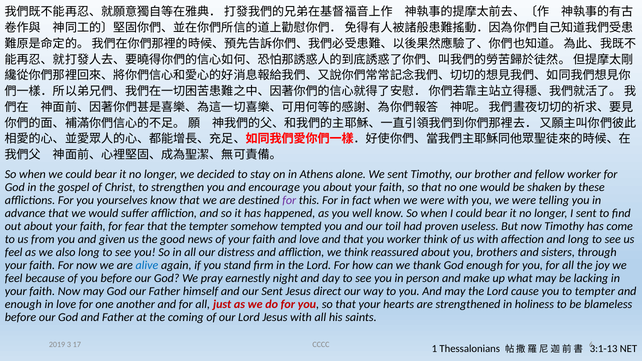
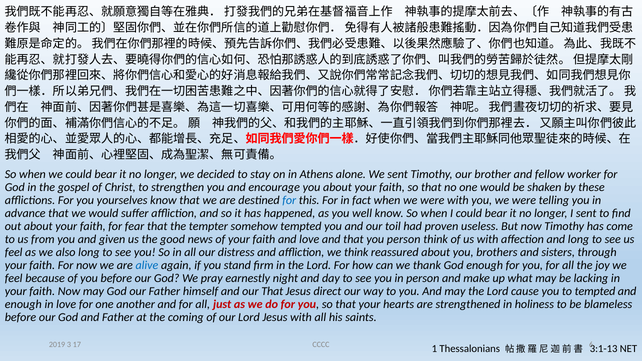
for at (289, 200) colour: purple -> blue
you worker: worker -> person
our Sent: Sent -> That
to tempter: tempter -> tempted
